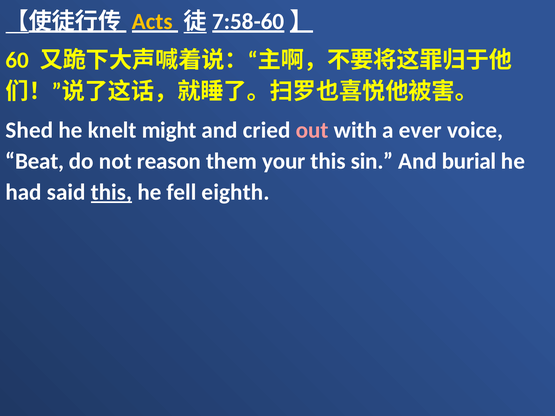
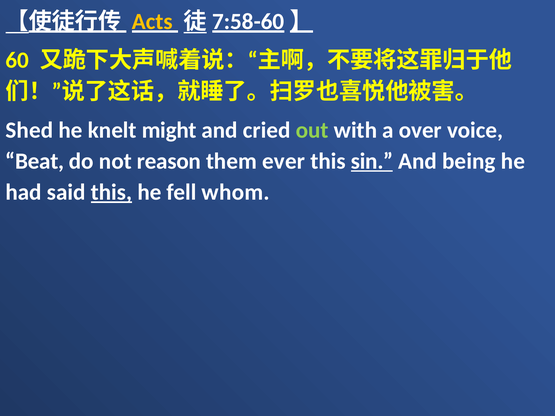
out colour: pink -> light green
ever: ever -> over
your: your -> ever
sin underline: none -> present
burial: burial -> being
eighth: eighth -> whom
